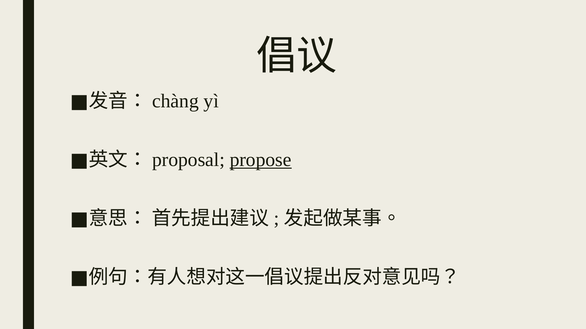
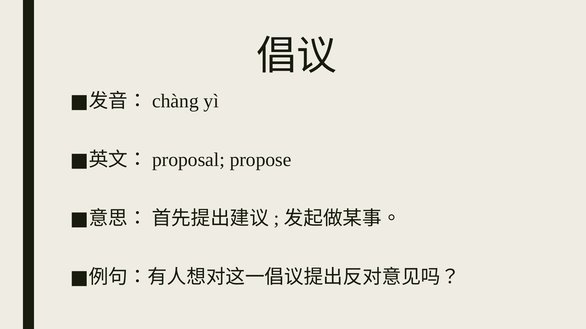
propose underline: present -> none
